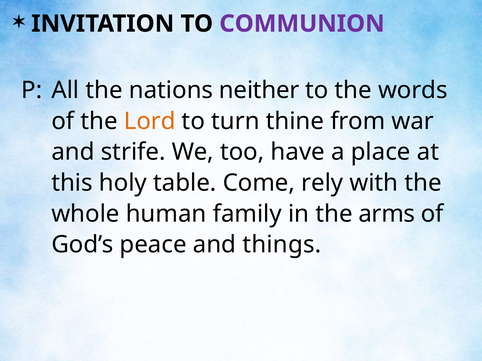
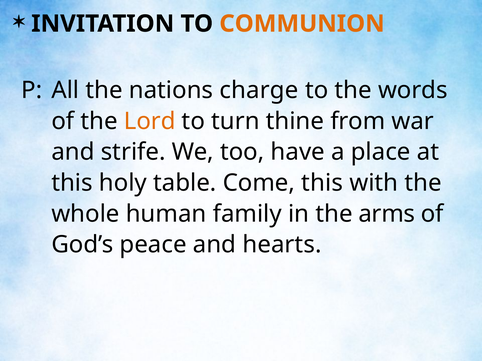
COMMUNION colour: purple -> orange
neither: neither -> charge
Come rely: rely -> this
things: things -> hearts
